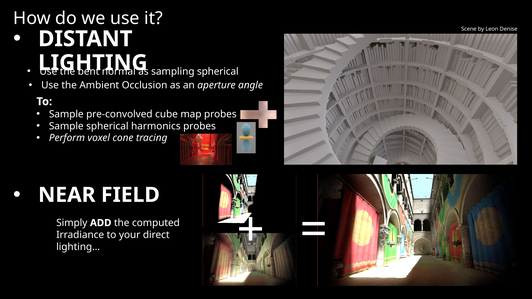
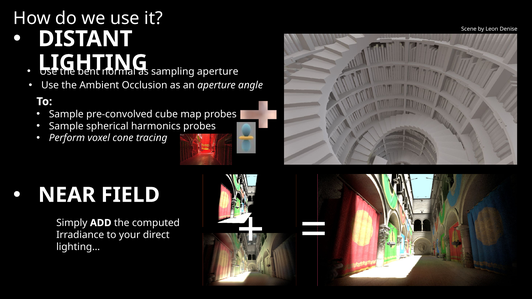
sampling spherical: spherical -> aperture
